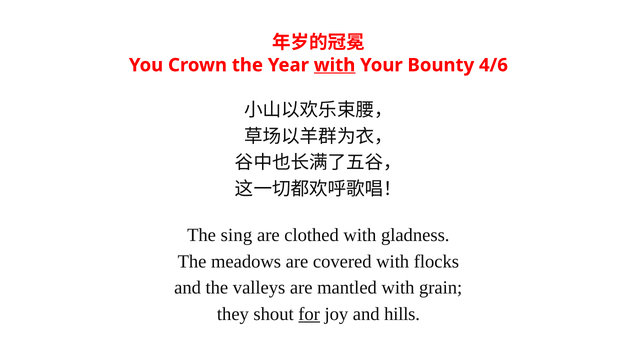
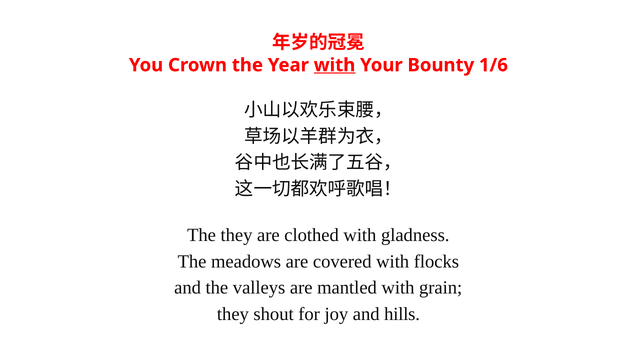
4/6: 4/6 -> 1/6
The sing: sing -> they
for underline: present -> none
